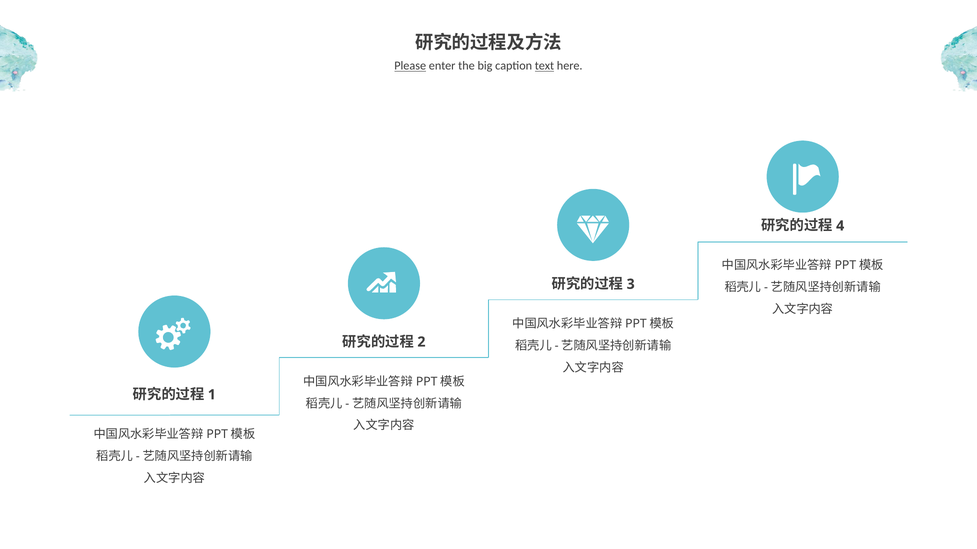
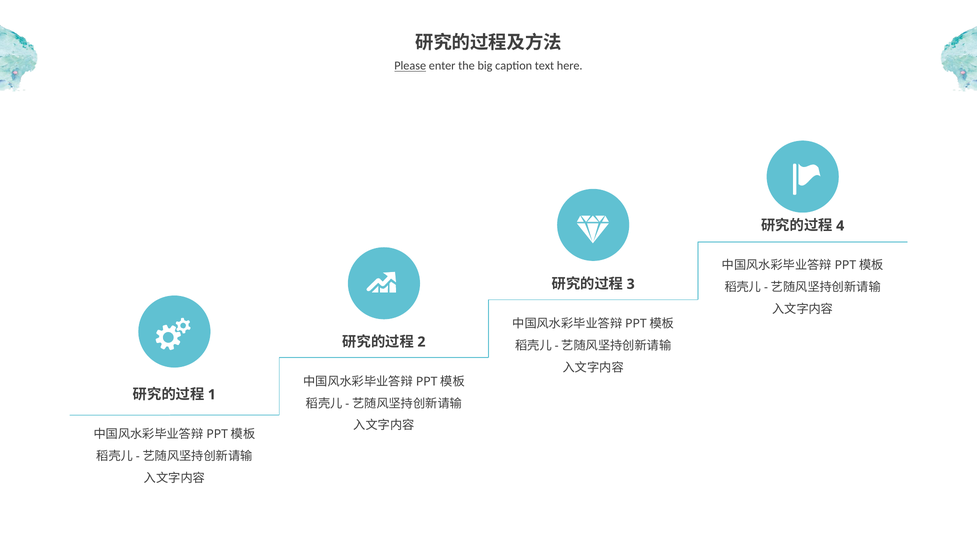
text underline: present -> none
